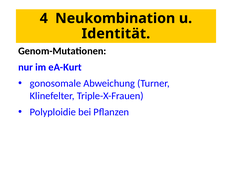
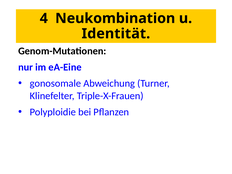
eA-Kurt: eA-Kurt -> eA-Eine
